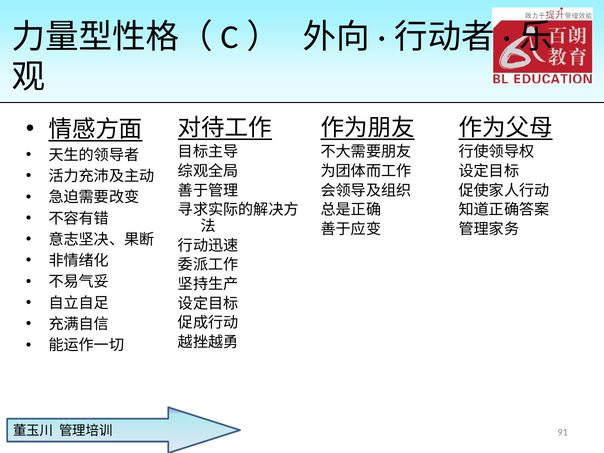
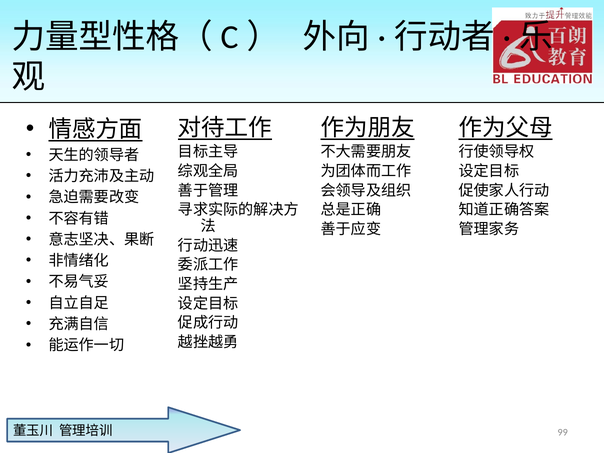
91: 91 -> 99
